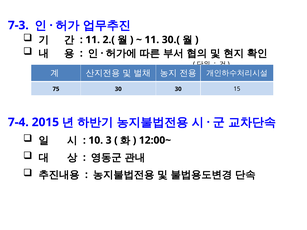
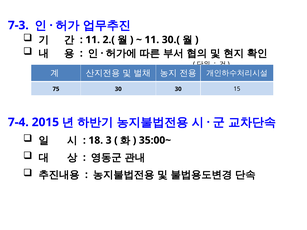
10: 10 -> 18
12:00~: 12:00~ -> 35:00~
